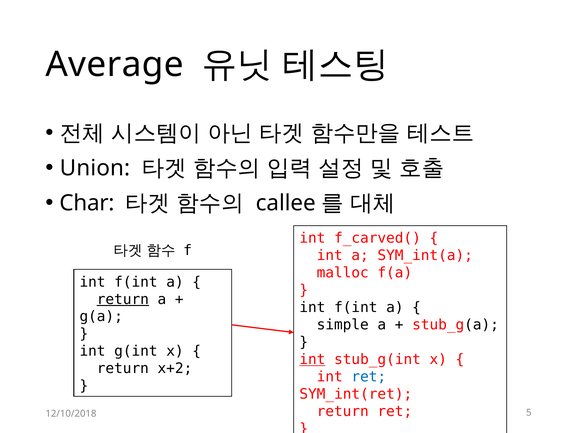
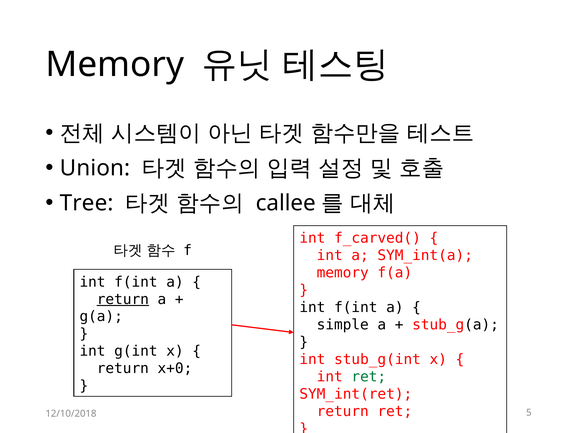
Average at (115, 65): Average -> Memory
Char: Char -> Tree
malloc at (343, 273): malloc -> memory
int at (312, 359) underline: present -> none
x+2: x+2 -> x+0
ret at (369, 377) colour: blue -> green
